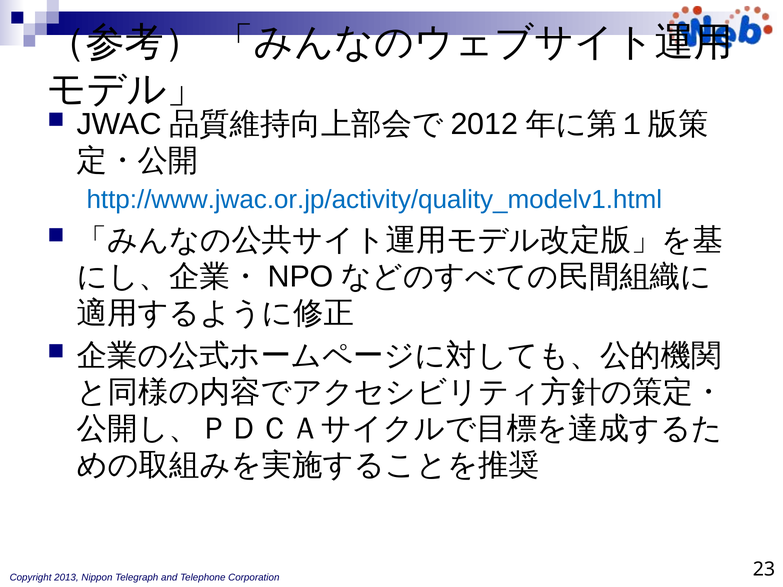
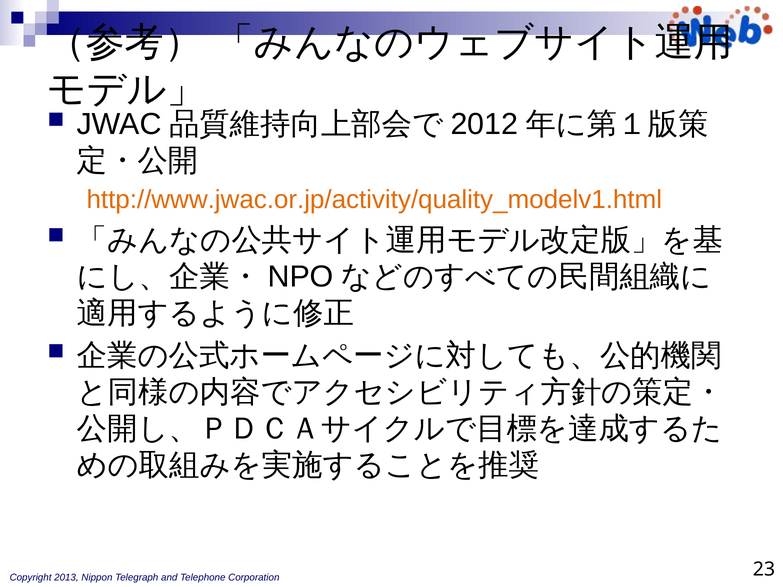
http://www.jwac.or.jp/activity/quality_modelv1.html colour: blue -> orange
